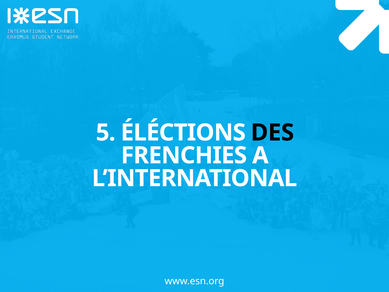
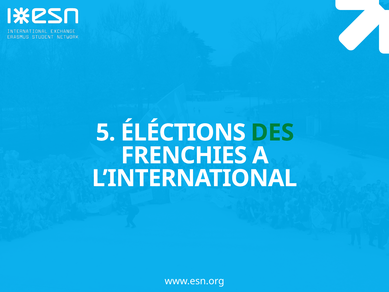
DES colour: black -> green
